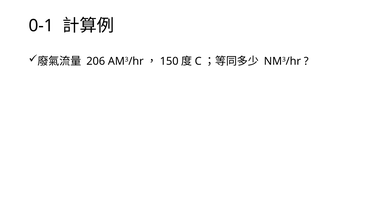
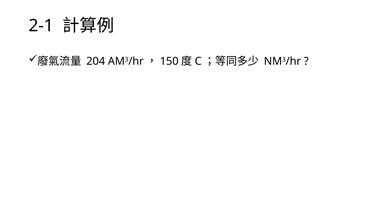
0-1: 0-1 -> 2-1
206: 206 -> 204
